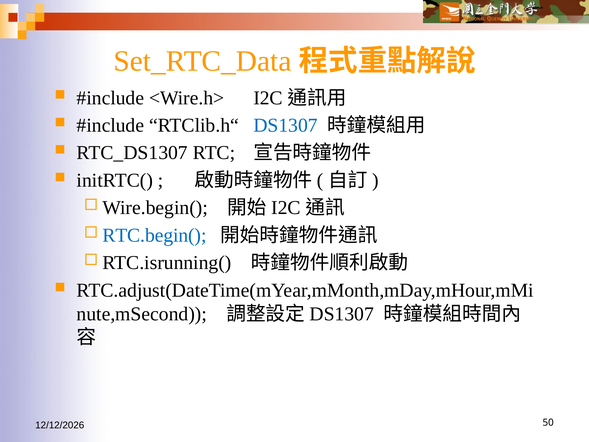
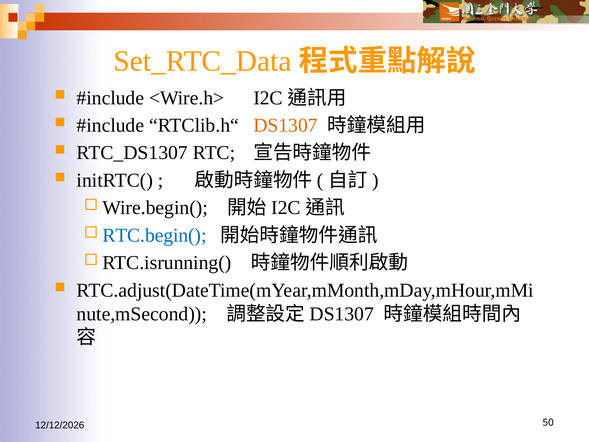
DS1307 colour: blue -> orange
